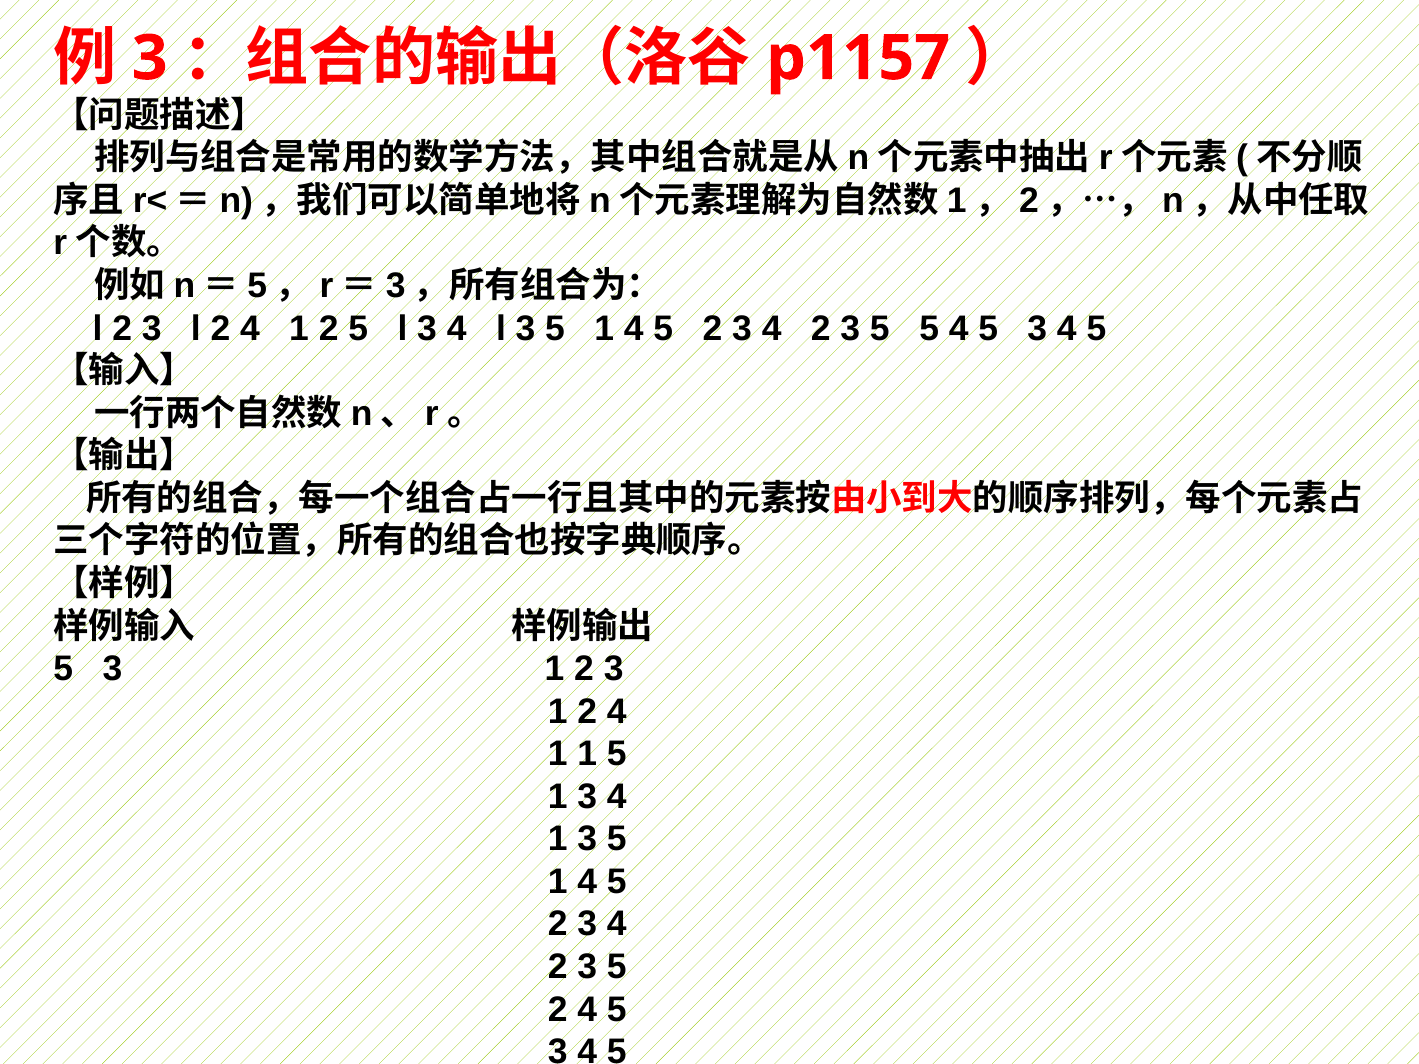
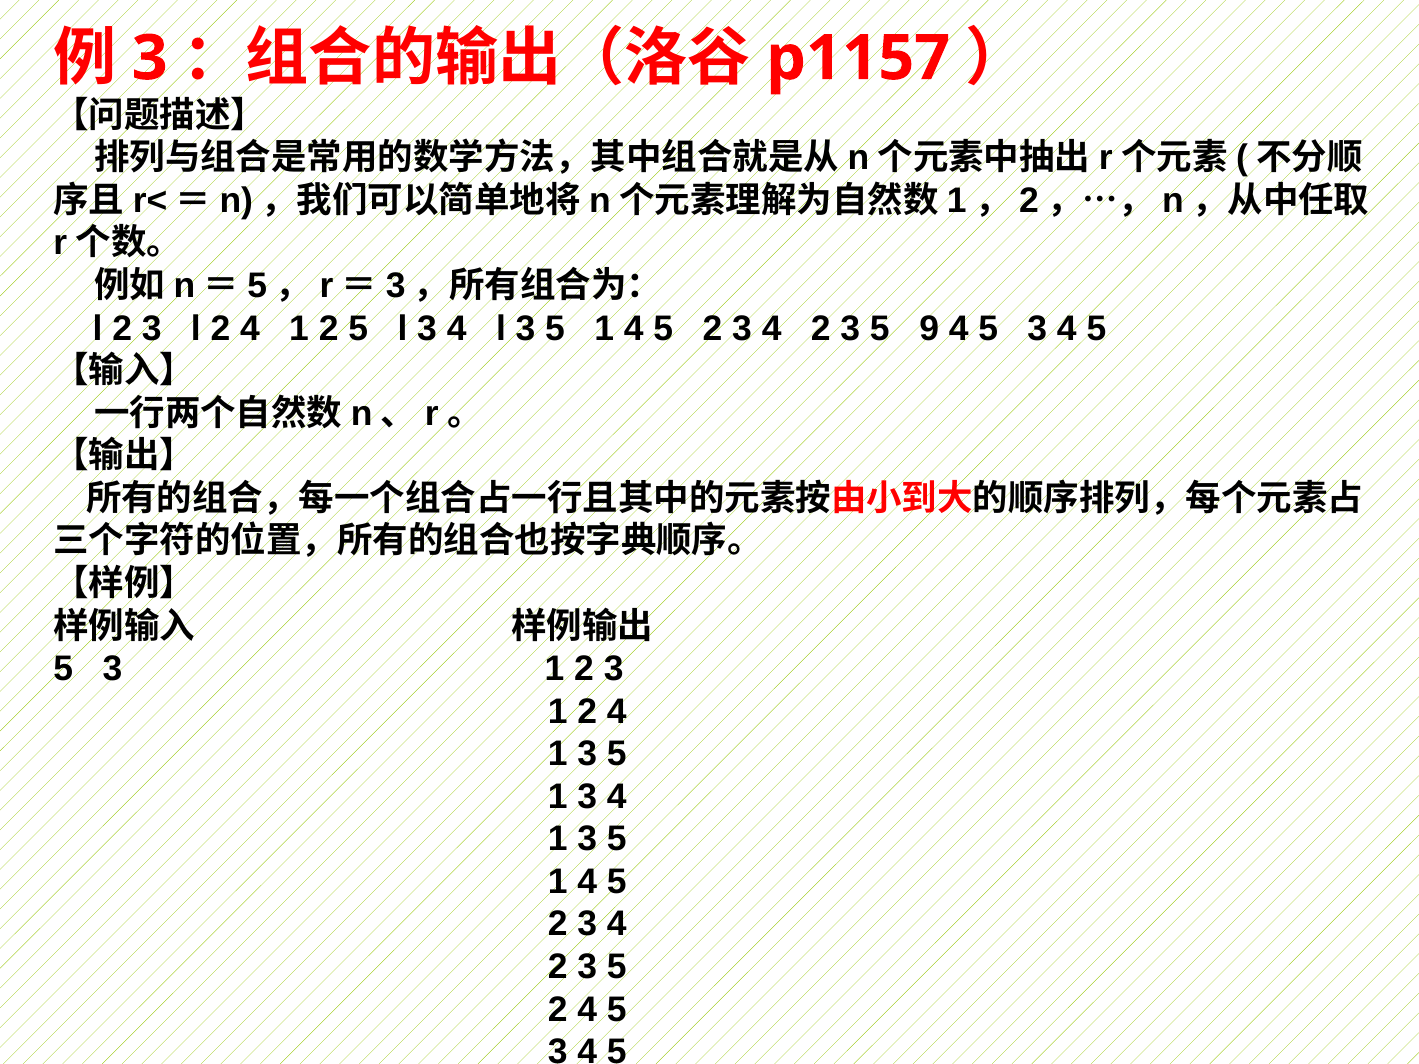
5 5: 5 -> 9
1 at (587, 754): 1 -> 3
